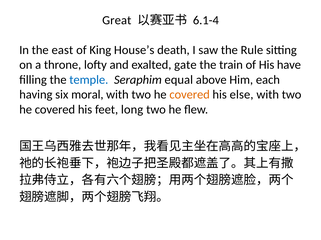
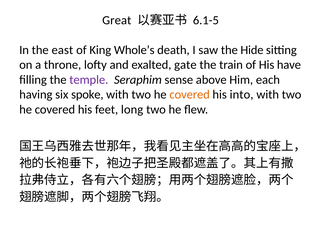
6.1-4: 6.1-4 -> 6.1-5
House’s: House’s -> Whole’s
Rule: Rule -> Hide
temple colour: blue -> purple
equal: equal -> sense
moral: moral -> spoke
else: else -> into
